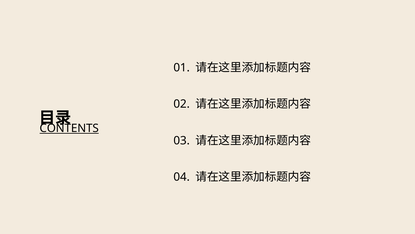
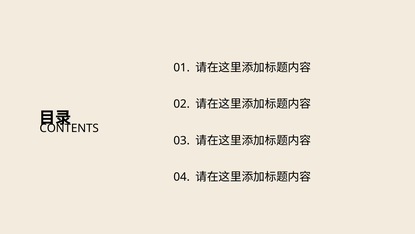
CONTENTS underline: present -> none
